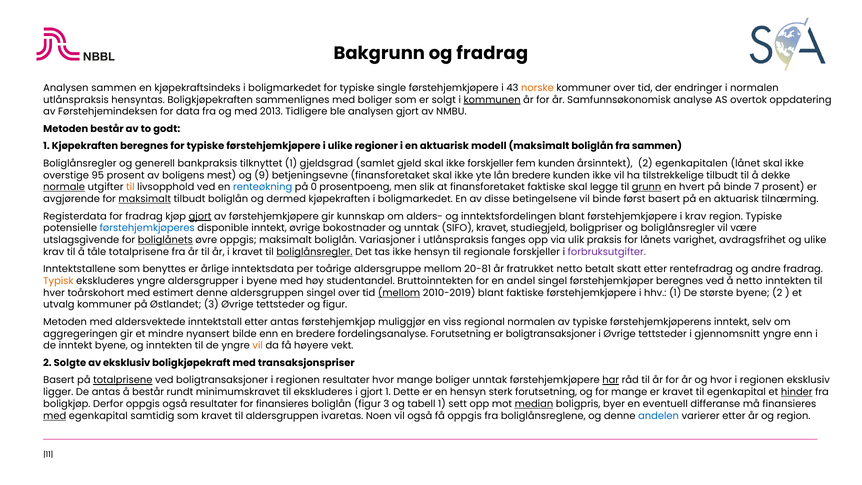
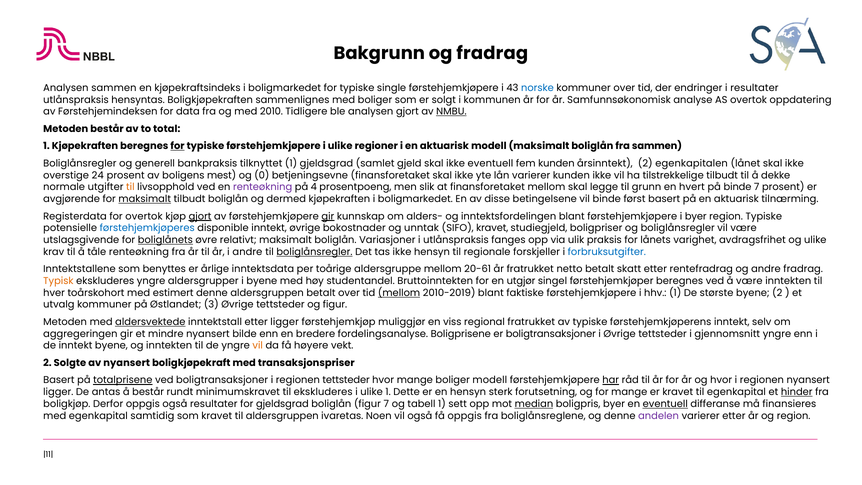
norske colour: orange -> blue
i normalen: normalen -> resultater
kommunen underline: present -> none
2013: 2013 -> 2010
NMBU underline: none -> present
godt: godt -> total
for at (178, 146) underline: none -> present
ikke forskjeller: forskjeller -> eventuell
95: 95 -> 24
9: 9 -> 0
lån bredere: bredere -> varierer
normale underline: present -> none
renteøkning at (263, 187) colour: blue -> purple
0: 0 -> 4
finansforetaket faktiske: faktiske -> mellom
grunn underline: present -> none
for fradrag: fradrag -> overtok
gir at (328, 216) underline: none -> present
i krav: krav -> byer
øvre oppgis: oppgis -> relativt
tåle totalprisene: totalprisene -> renteøkning
i kravet: kravet -> andre
forbruksutgifter colour: purple -> blue
20-81: 20-81 -> 20-61
andel: andel -> utgjør
å netto: netto -> være
aldersgruppen singel: singel -> betalt
aldersvektede underline: none -> present
etter antas: antas -> ligger
regional normalen: normalen -> fratrukket
fordelingsanalyse Forutsetning: Forutsetning -> Boligprisene
av eksklusiv: eksklusiv -> nyansert
regionen resultater: resultater -> tettsteder
boliger unntak: unntak -> modell
regionen eksklusiv: eksklusiv -> nyansert
gjort at (372, 392): gjort -> ulike
for finansieres: finansieres -> gjeldsgrad
figur 3: 3 -> 7
eventuell at (665, 404) underline: none -> present
med at (55, 416) underline: present -> none
andelen colour: blue -> purple
